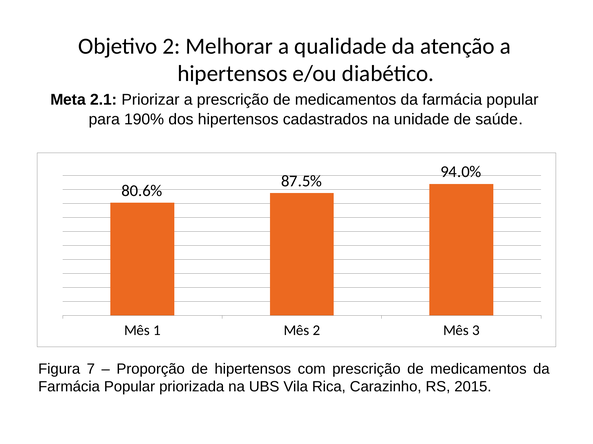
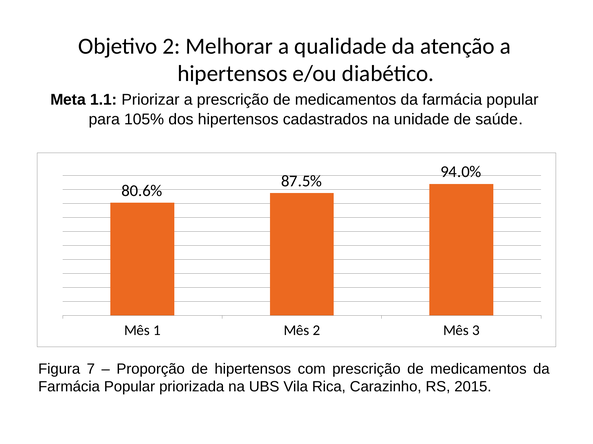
2.1: 2.1 -> 1.1
190%: 190% -> 105%
